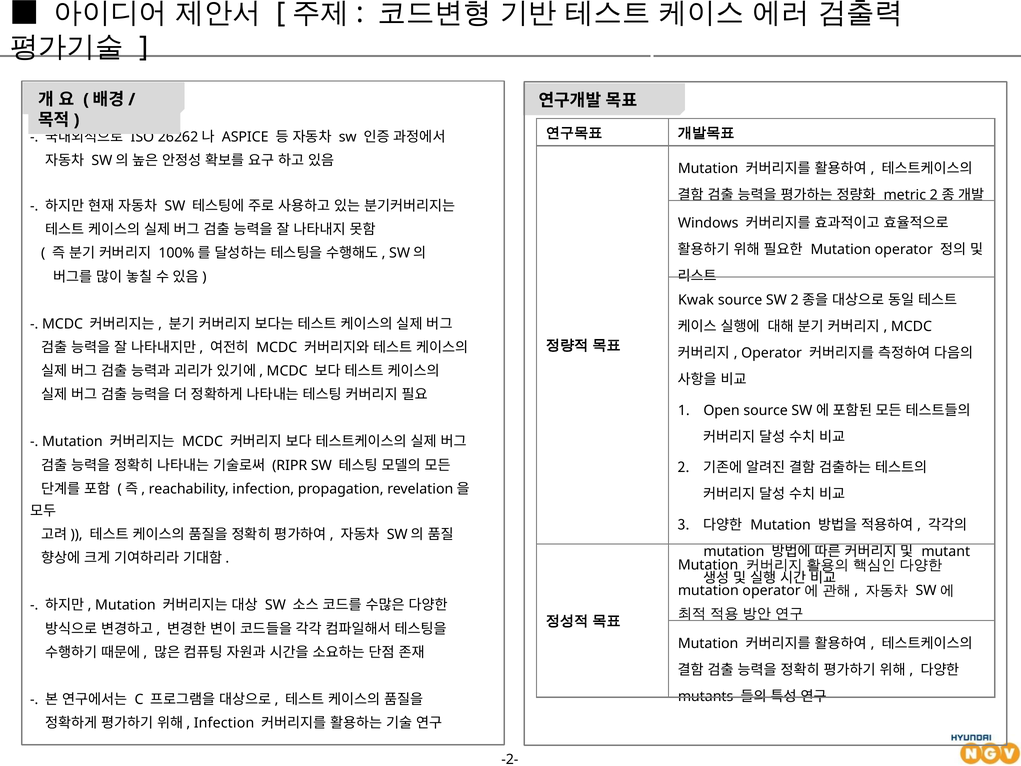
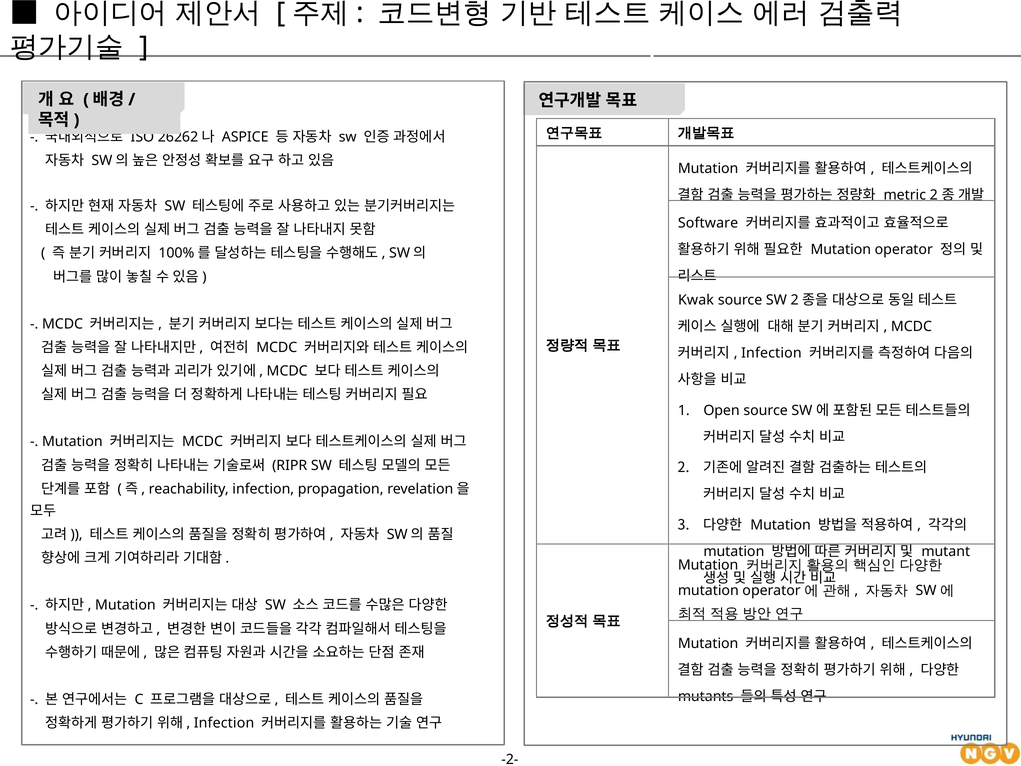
Windows: Windows -> Software
Operator at (772, 353): Operator -> Infection
